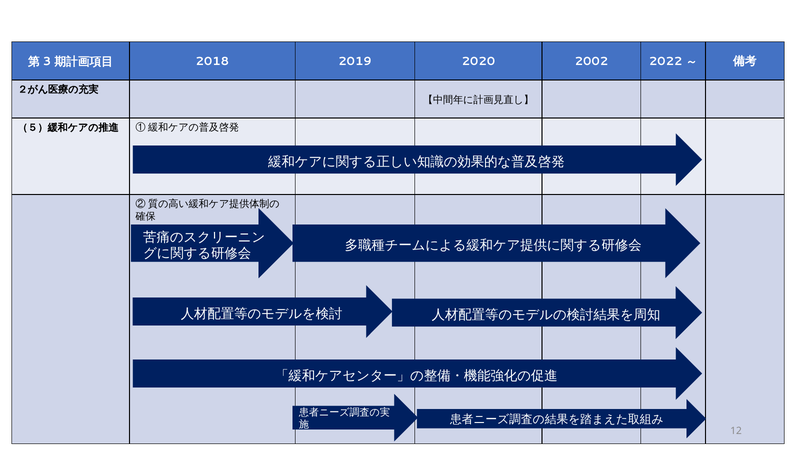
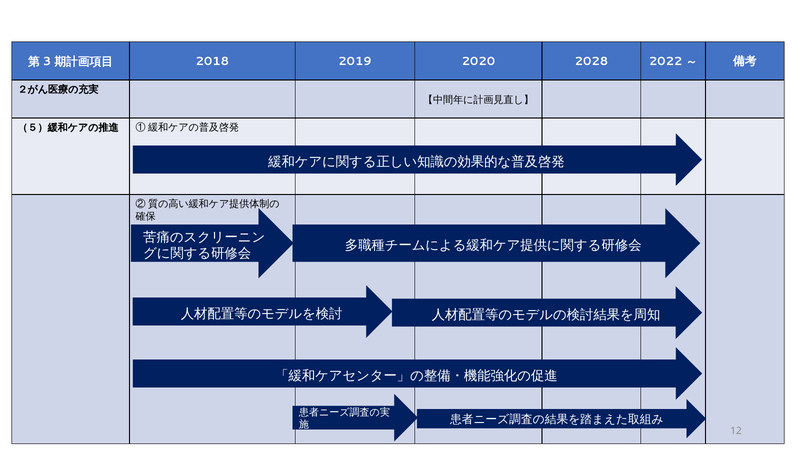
2002: 2002 -> 2028
